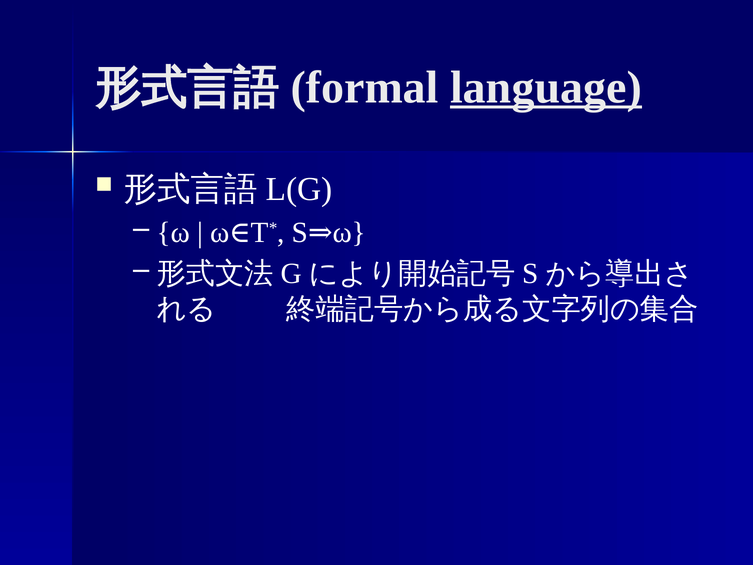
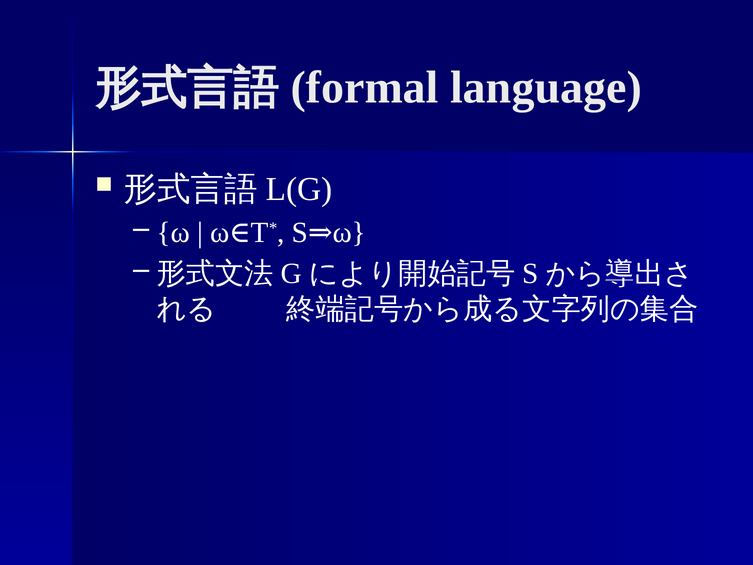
language underline: present -> none
